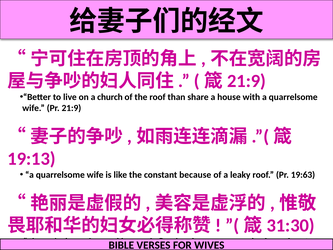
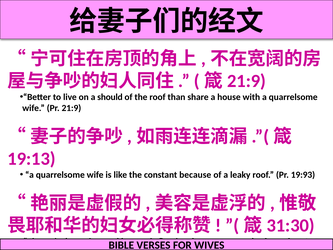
church: church -> should
19:63: 19:63 -> 19:93
